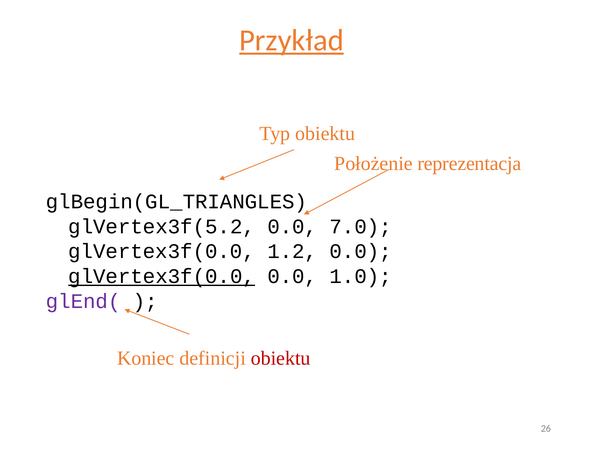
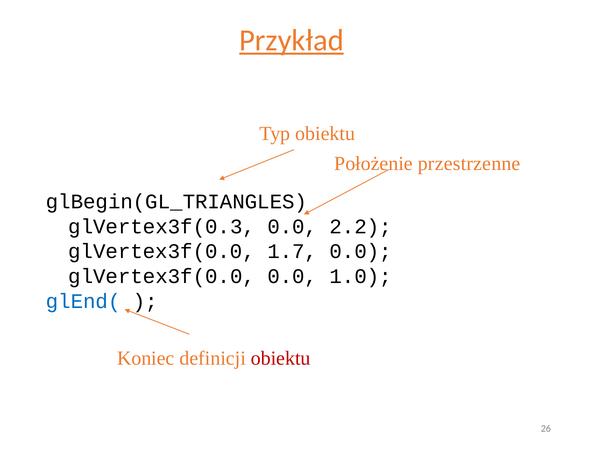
reprezentacja: reprezentacja -> przestrzenne
glVertex3f(5.2: glVertex3f(5.2 -> glVertex3f(0.3
7.0: 7.0 -> 2.2
1.2: 1.2 -> 1.7
glVertex3f(0.0 at (162, 276) underline: present -> none
glEnd( colour: purple -> blue
